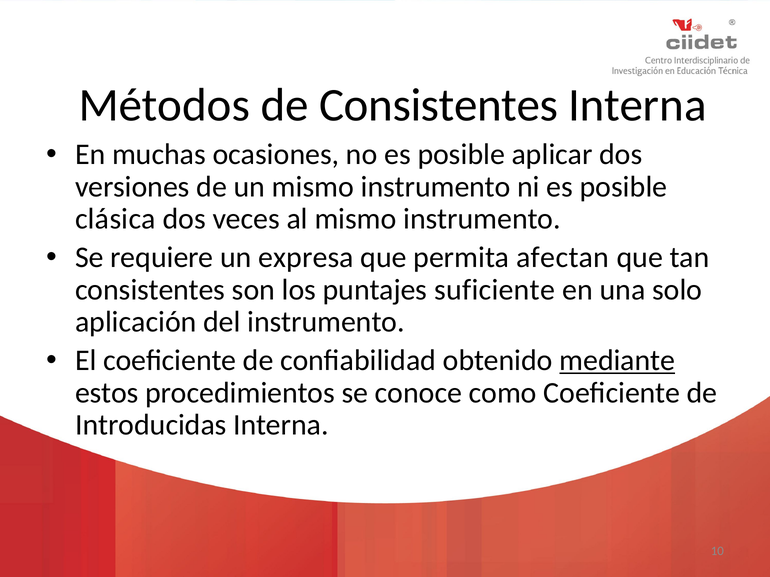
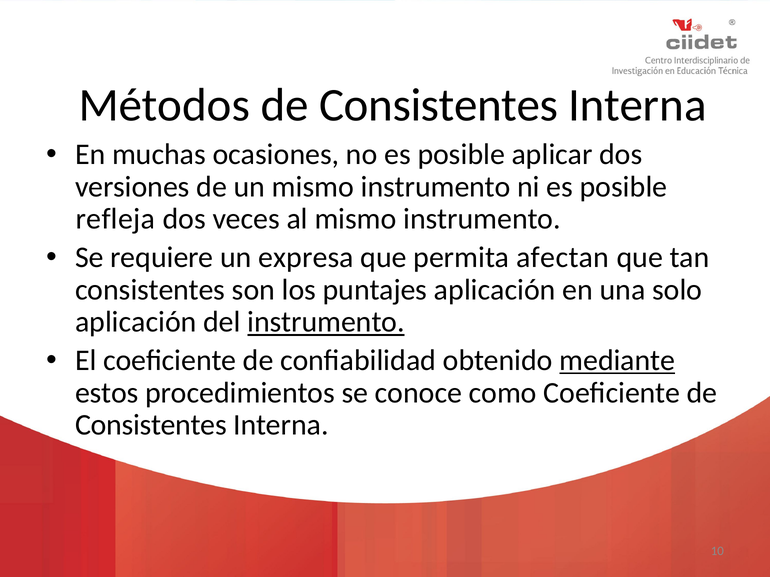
clásica: clásica -> refleja
puntajes suficiente: suficiente -> aplicación
instrumento at (326, 322) underline: none -> present
Introducidas at (151, 425): Introducidas -> Consistentes
